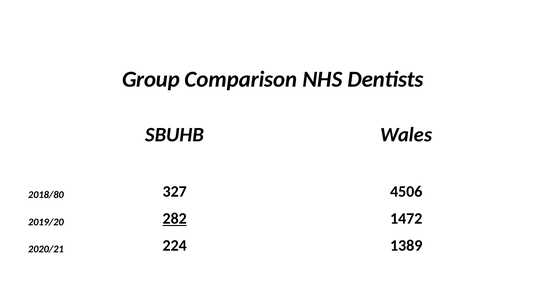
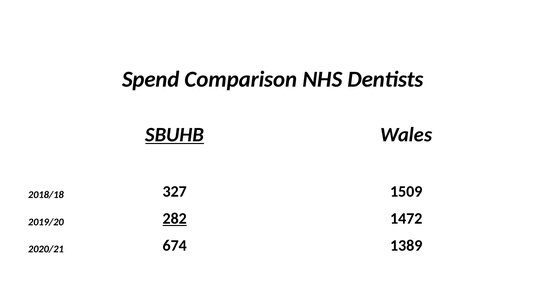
Group: Group -> Spend
SBUHB underline: none -> present
2018/80: 2018/80 -> 2018/18
4506: 4506 -> 1509
224: 224 -> 674
